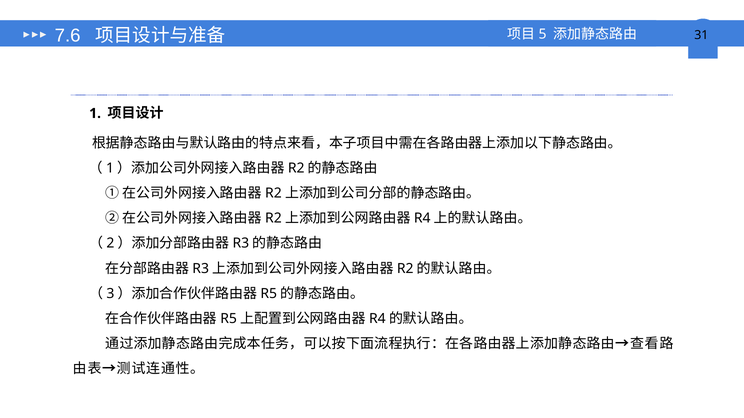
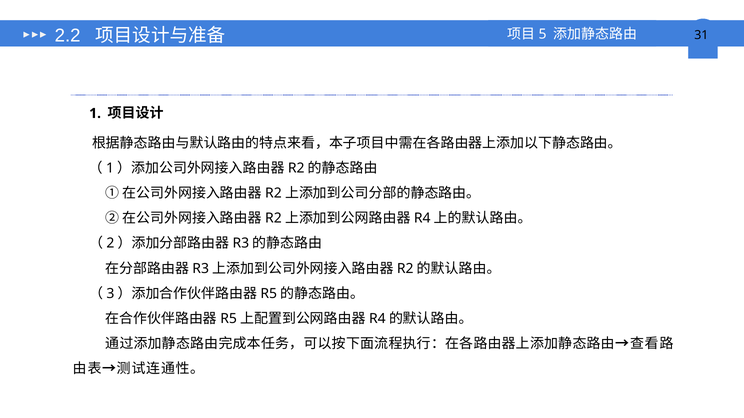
7.6: 7.6 -> 2.2
